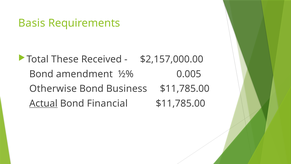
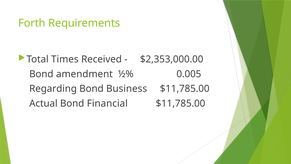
Basis: Basis -> Forth
These: These -> Times
$2,157,000.00: $2,157,000.00 -> $2,353,000.00
Otherwise: Otherwise -> Regarding
Actual underline: present -> none
